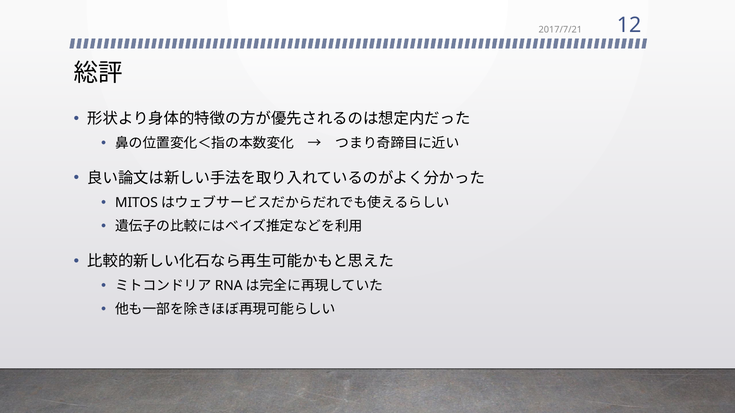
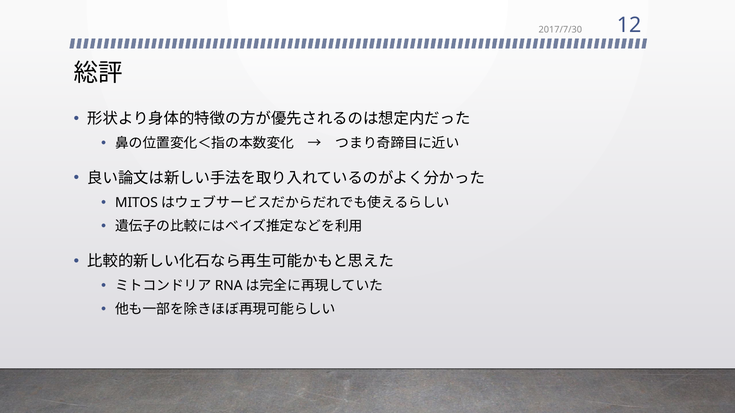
2017/7/21: 2017/7/21 -> 2017/7/30
